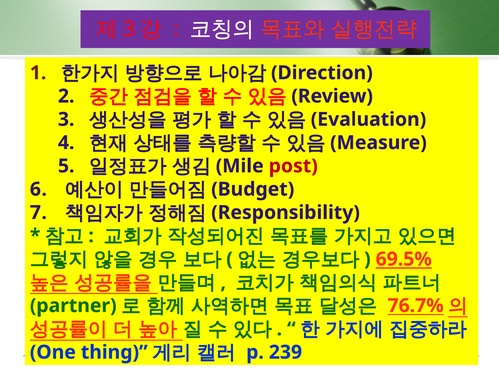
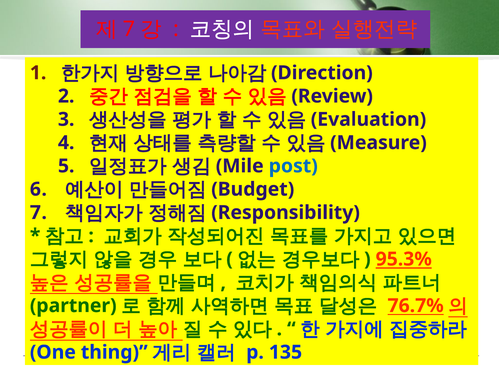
3 at (129, 29): 3 -> 7
post colour: red -> blue
69.5%: 69.5% -> 95.3%
239: 239 -> 135
